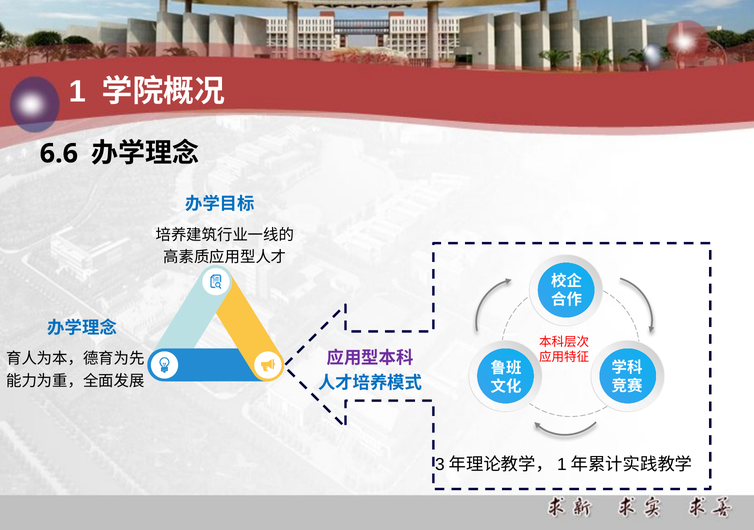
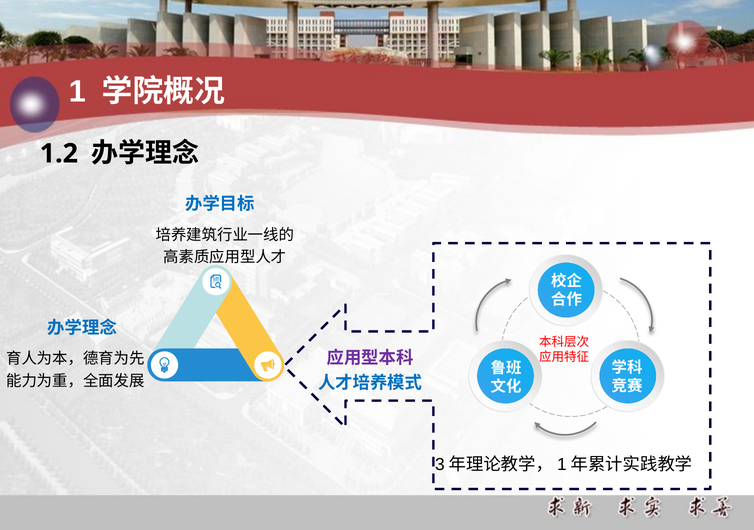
6.6: 6.6 -> 1.2
